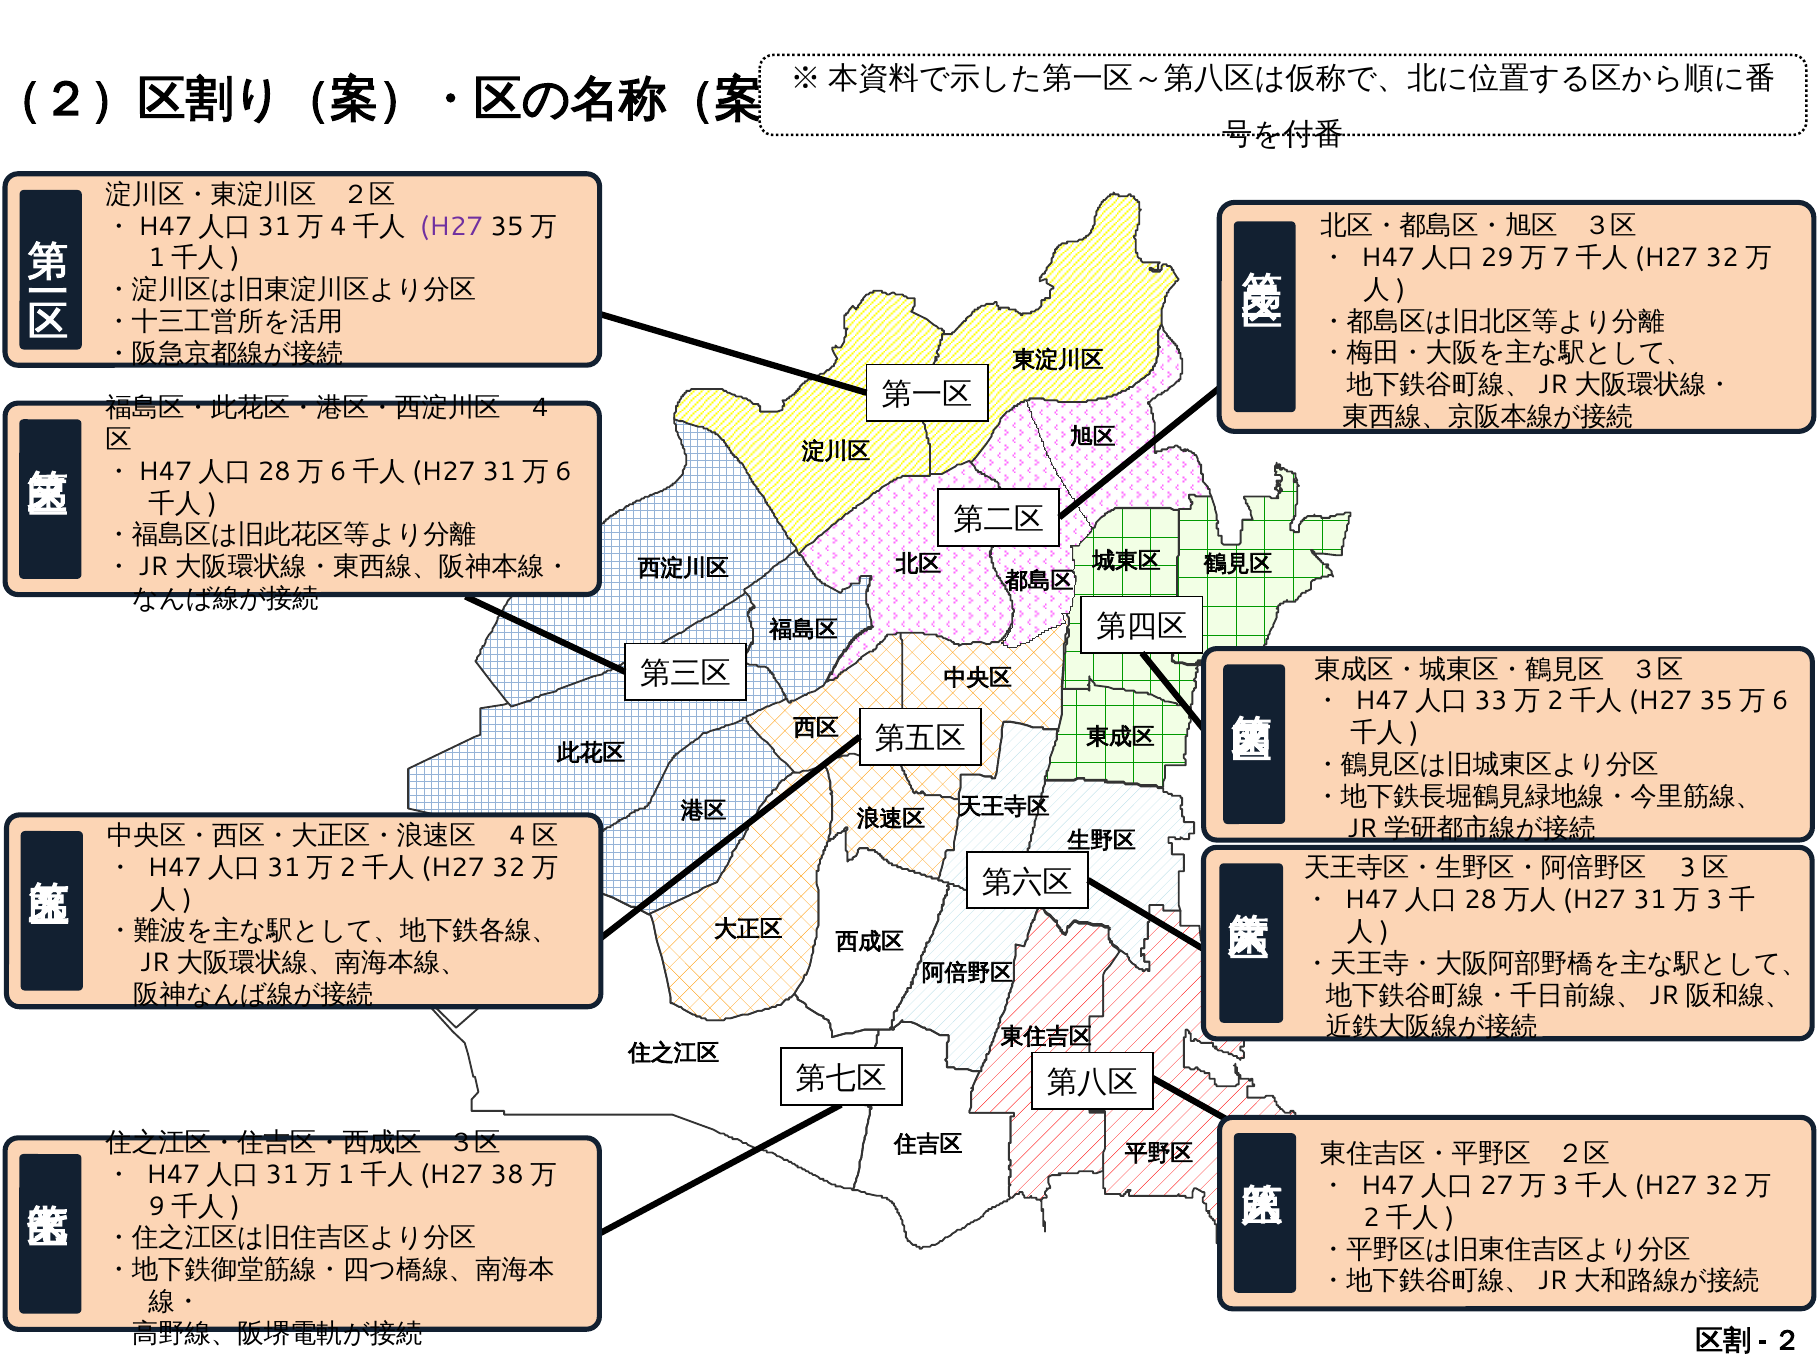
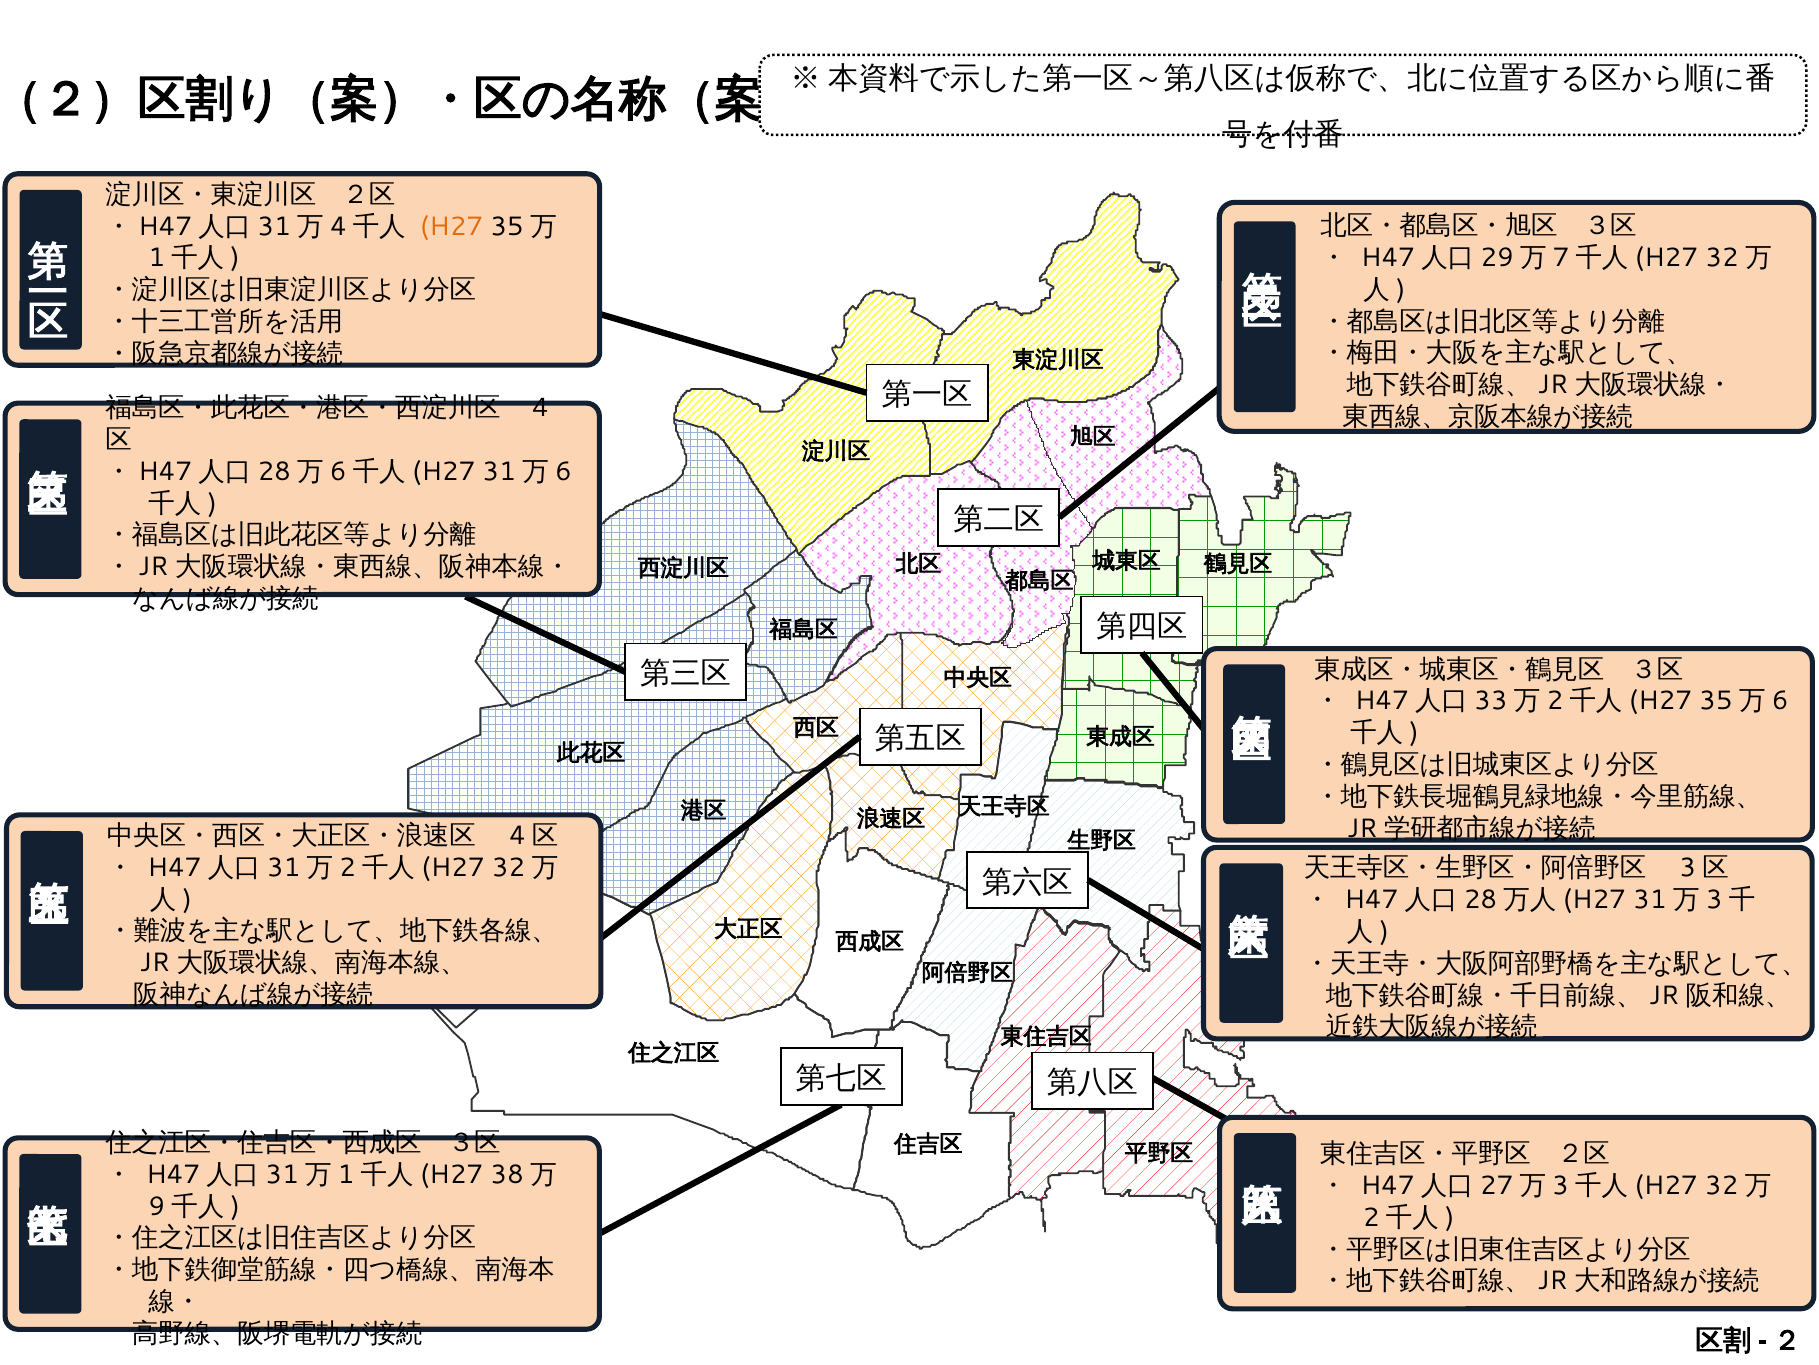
H27 colour: purple -> orange
